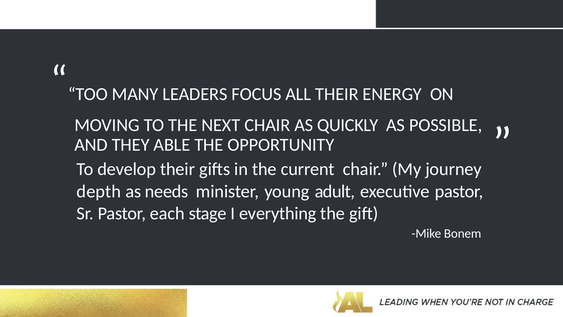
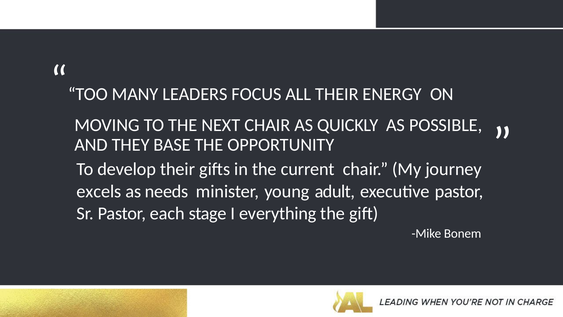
ABLE: ABLE -> BASE
depth: depth -> excels
